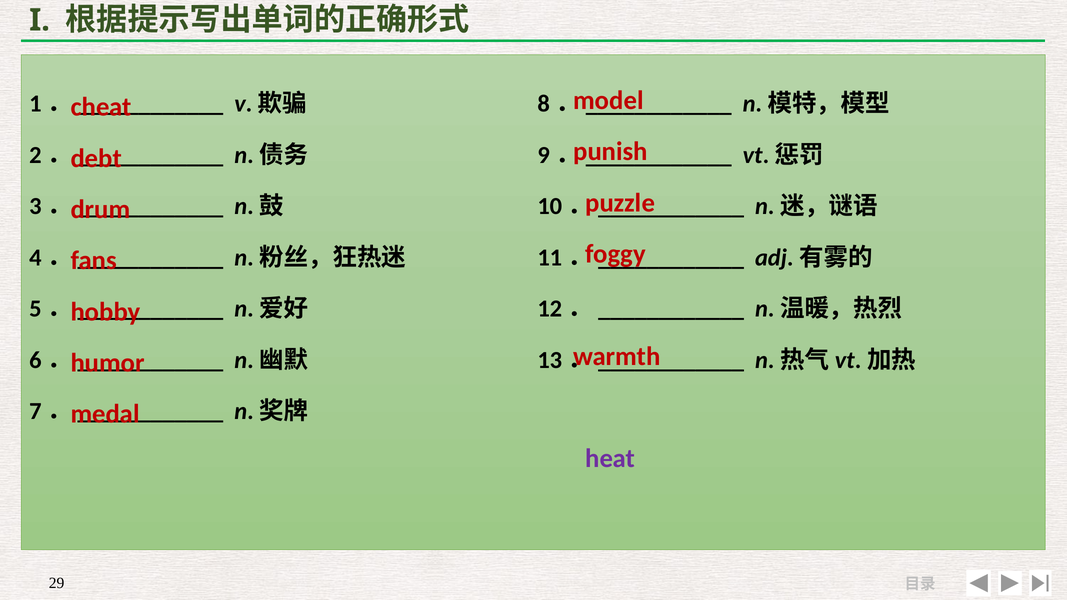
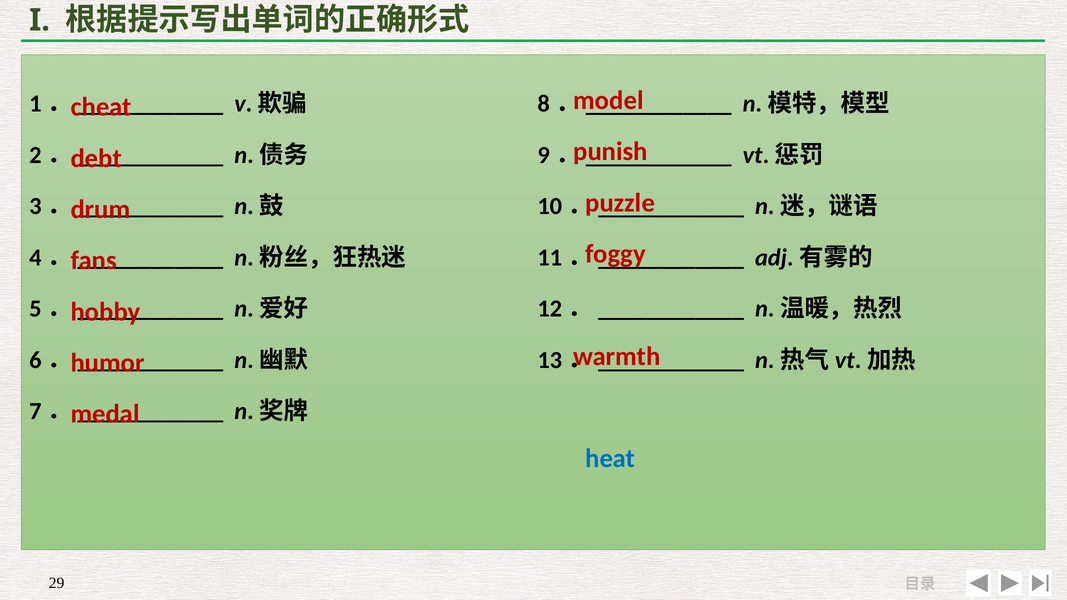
heat colour: purple -> blue
